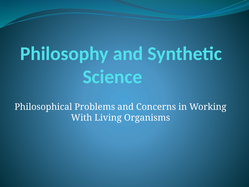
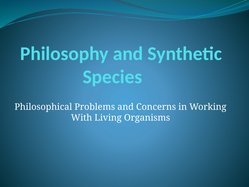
Science: Science -> Species
